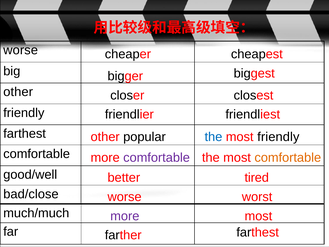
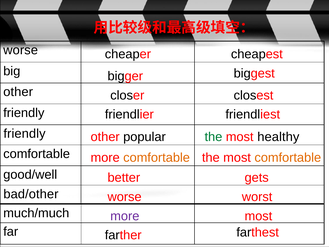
farthest at (25, 134): farthest -> friendly
the at (213, 137) colour: blue -> green
most friendly: friendly -> healthy
comfortable at (157, 157) colour: purple -> orange
tired: tired -> gets
bad/close: bad/close -> bad/other
